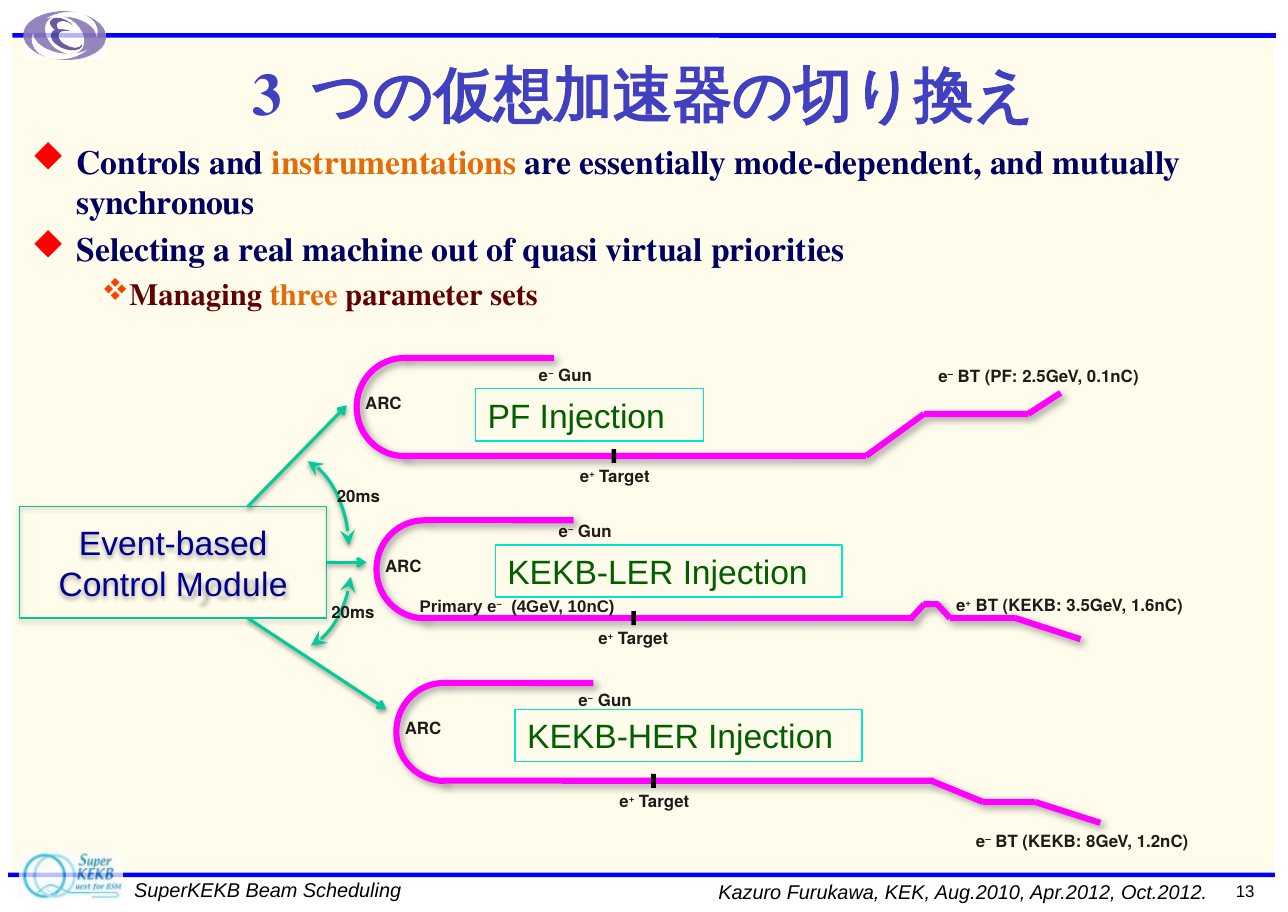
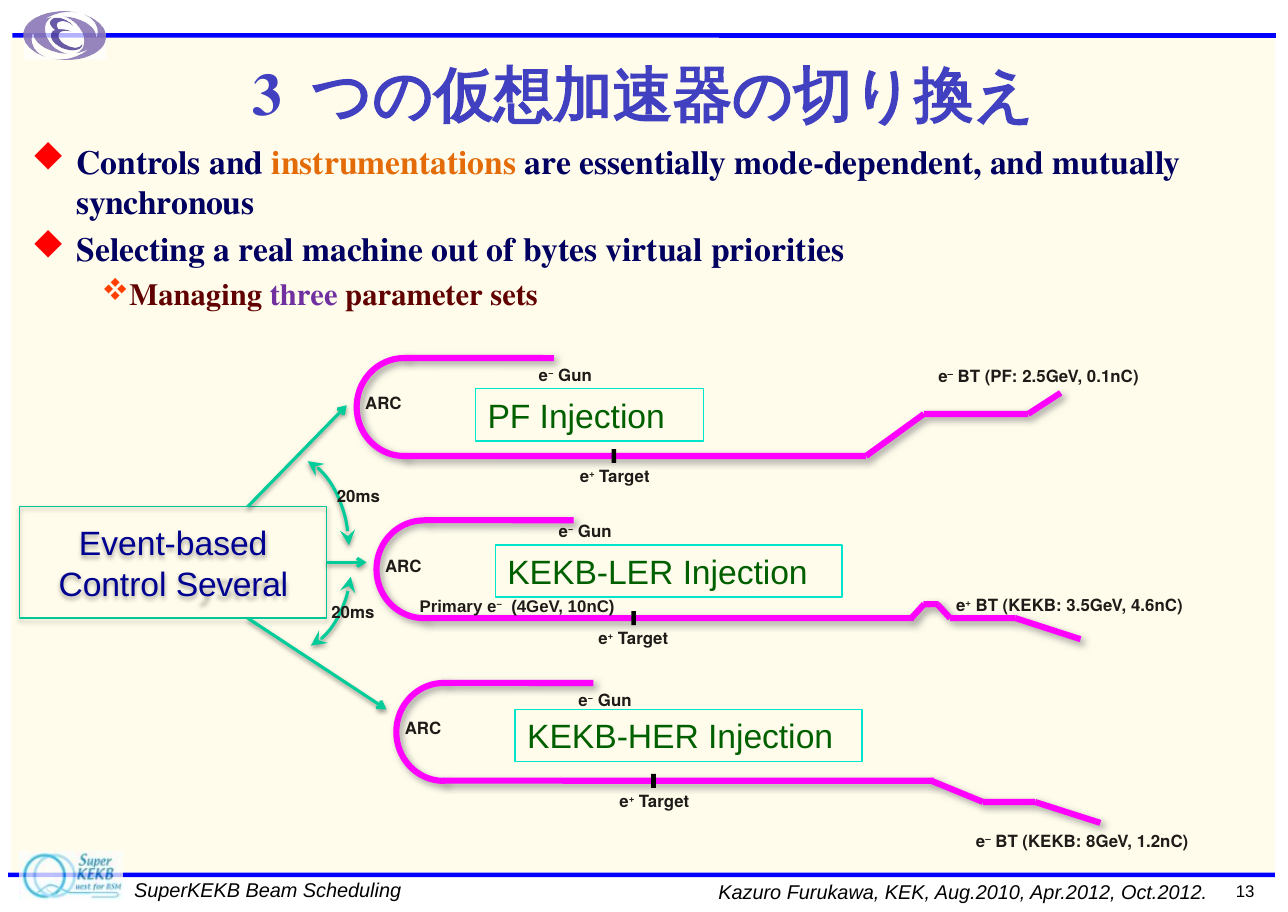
quasi: quasi -> bytes
three colour: orange -> purple
Module: Module -> Several
1.6nC: 1.6nC -> 4.6nC
